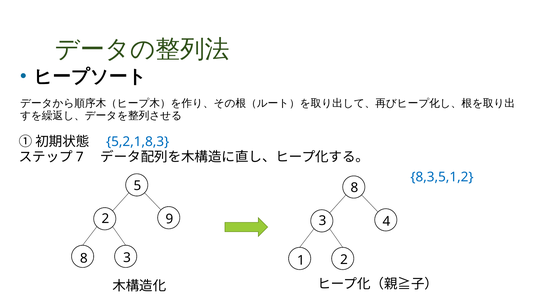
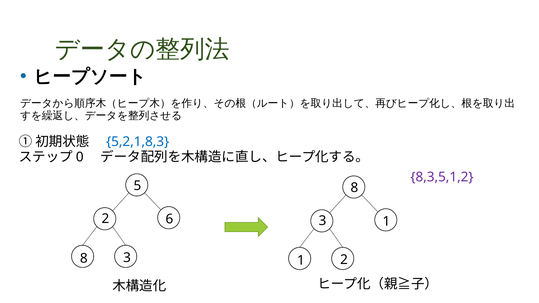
7: 7 -> 0
8,3,5,1,2 colour: blue -> purple
9: 9 -> 6
3 4: 4 -> 1
